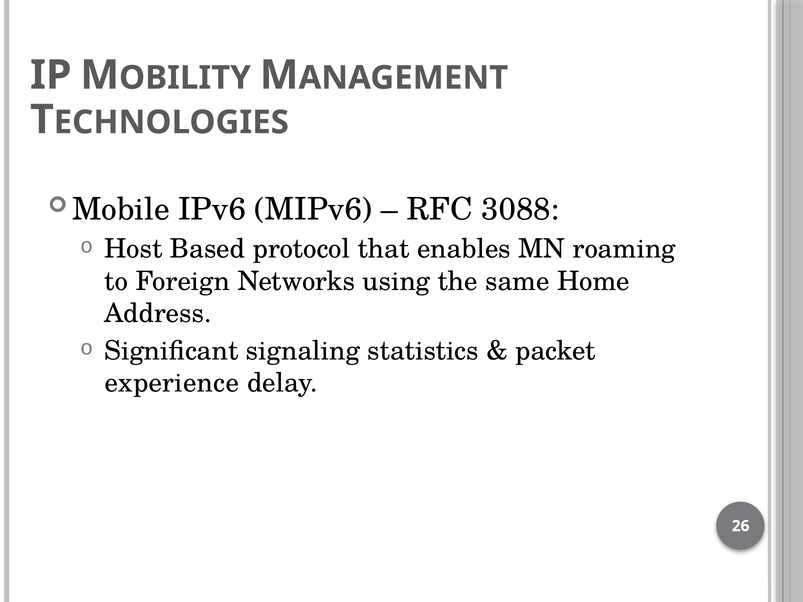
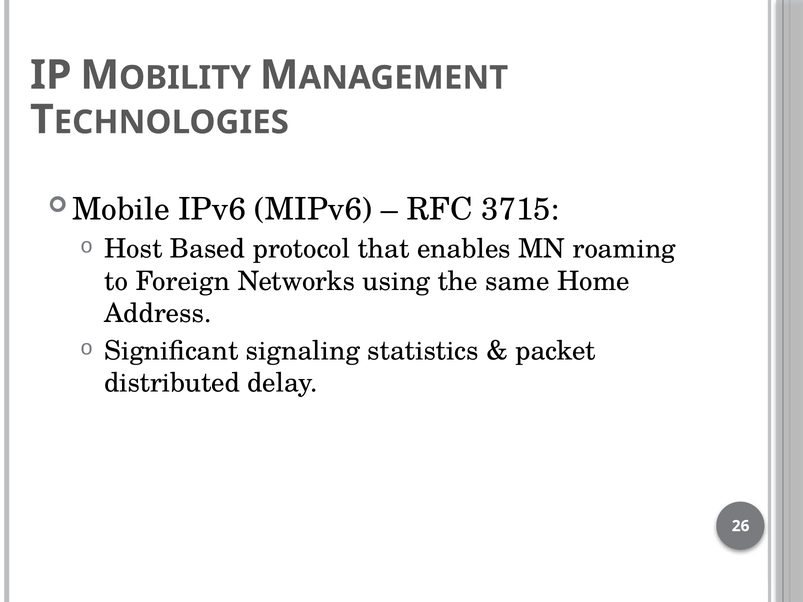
3088: 3088 -> 3715
experience: experience -> distributed
